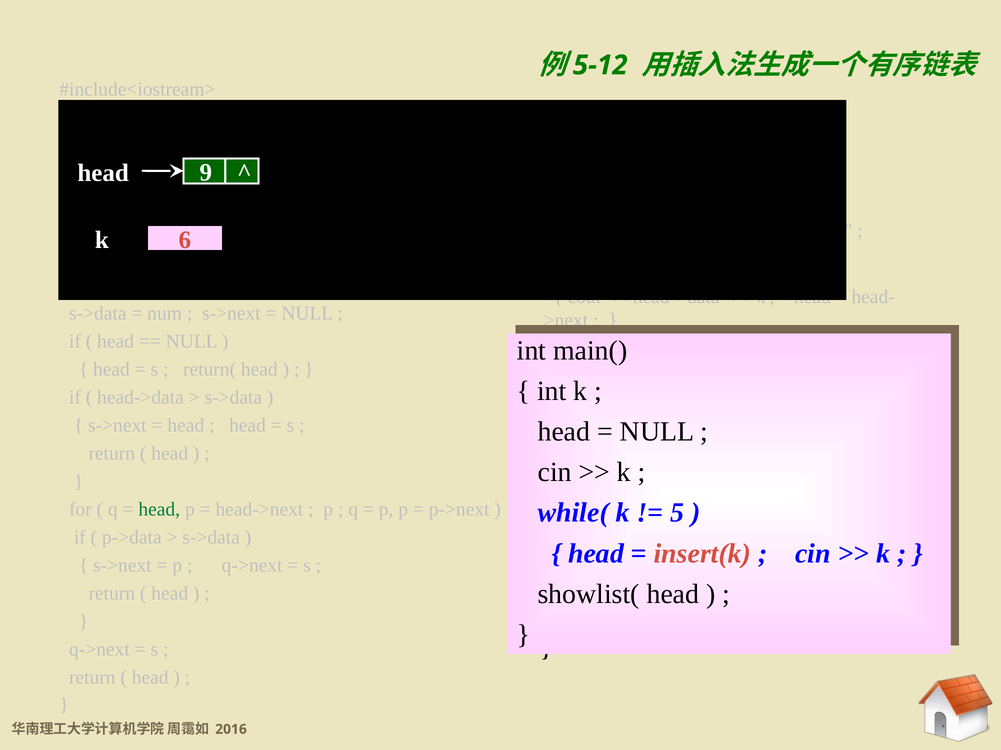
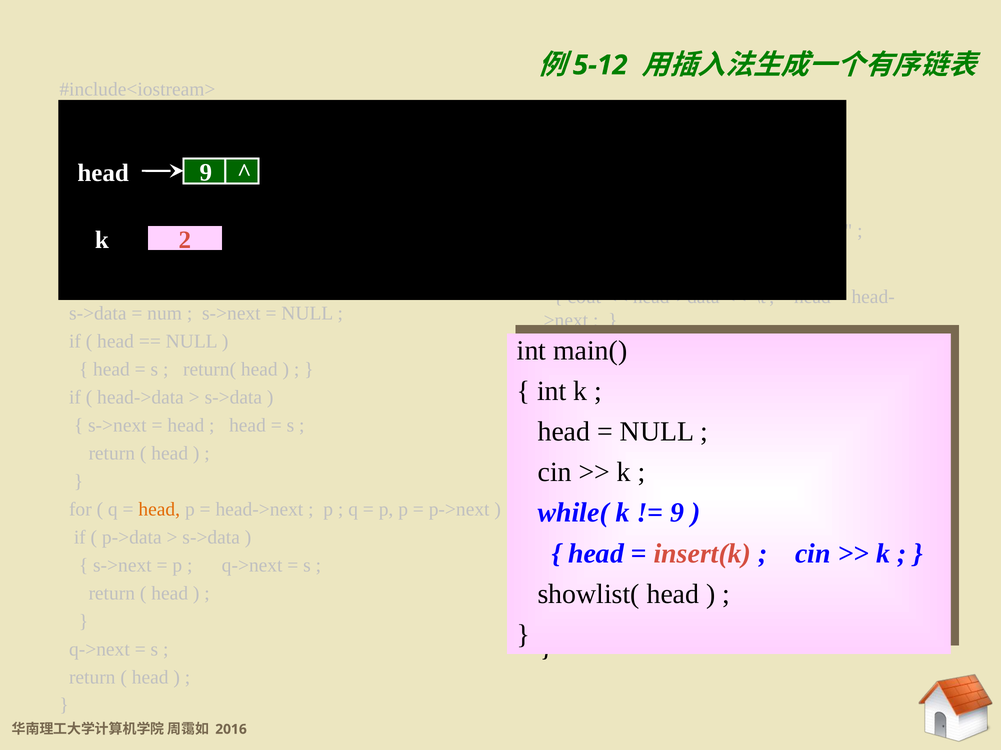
6: 6 -> 2
5 at (677, 513): 5 -> 9
head at (159, 510) colour: green -> orange
